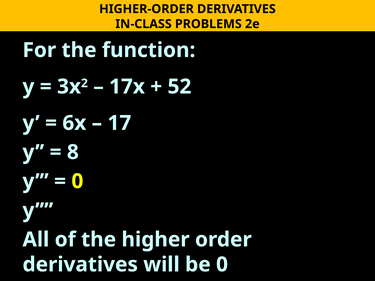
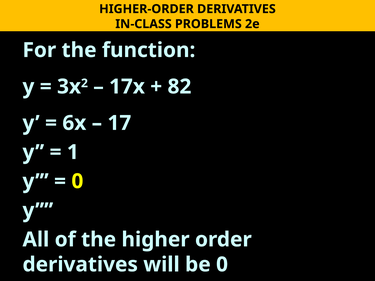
52: 52 -> 82
8: 8 -> 1
